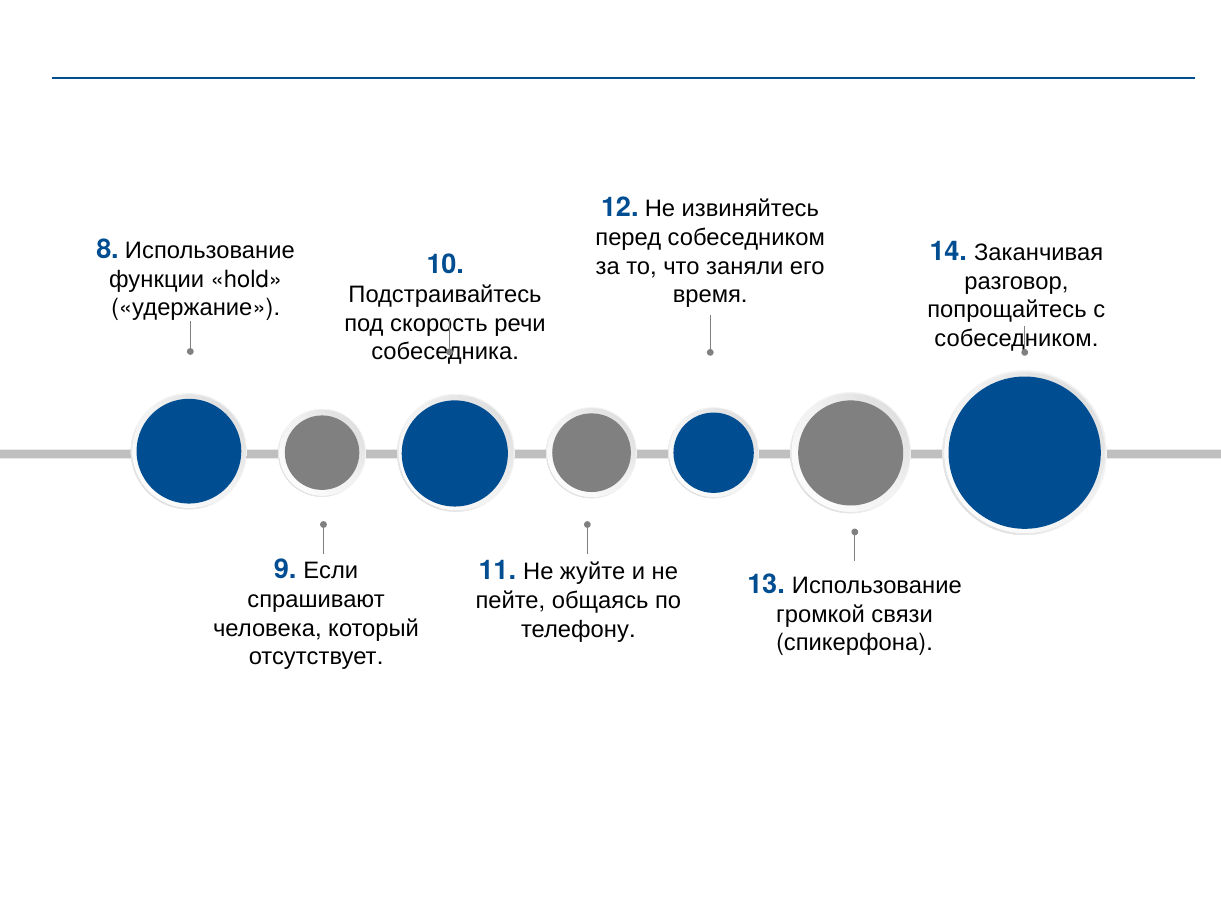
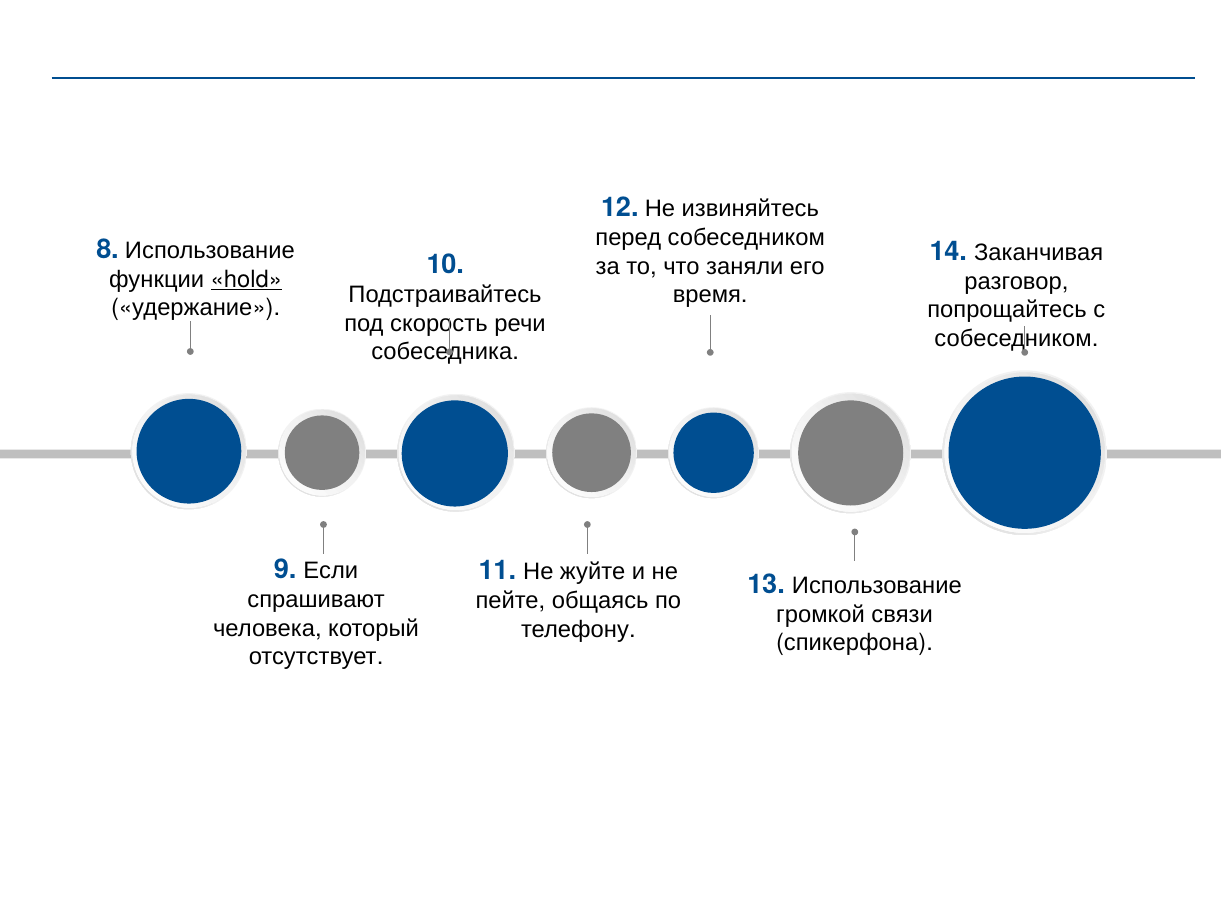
hold underline: none -> present
